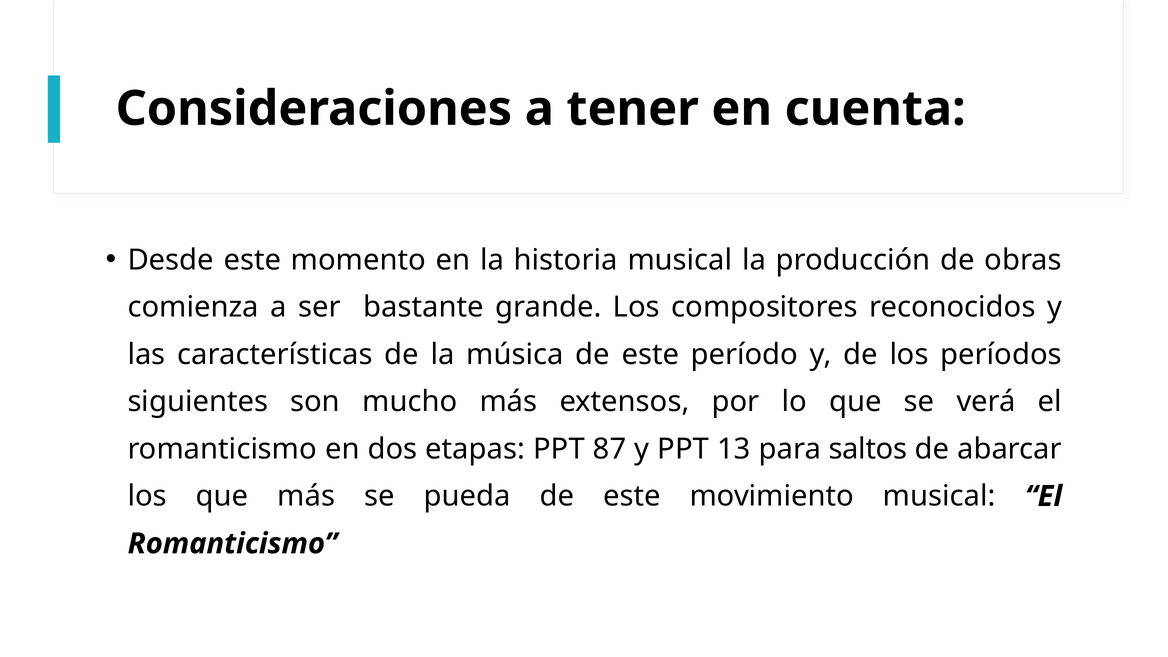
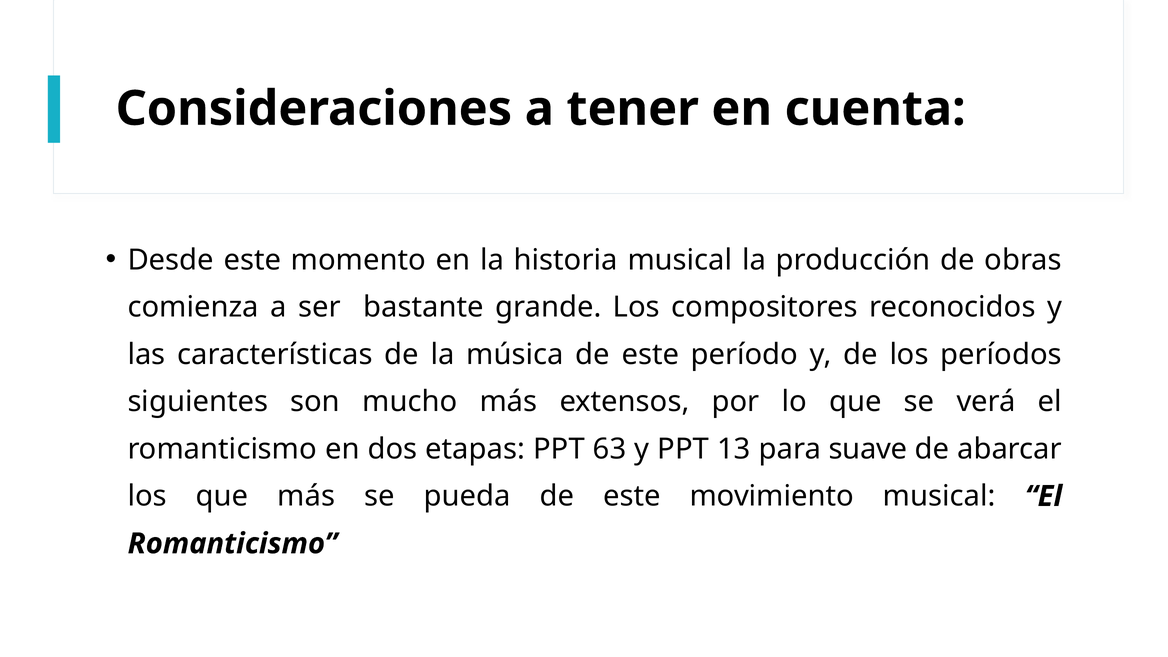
87: 87 -> 63
saltos: saltos -> suave
